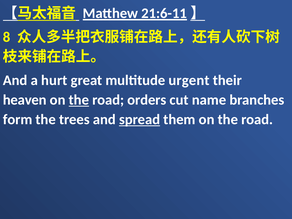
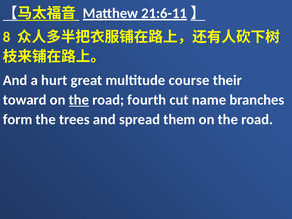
urgent: urgent -> course
heaven: heaven -> toward
orders: orders -> fourth
spread underline: present -> none
